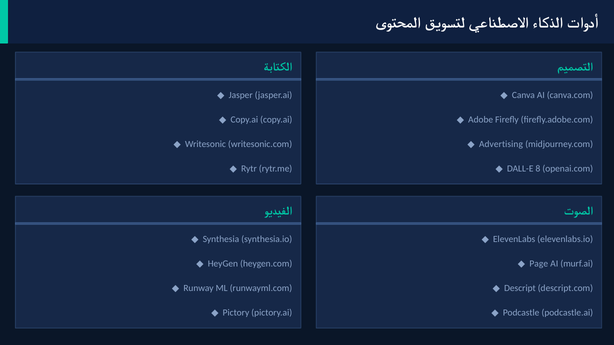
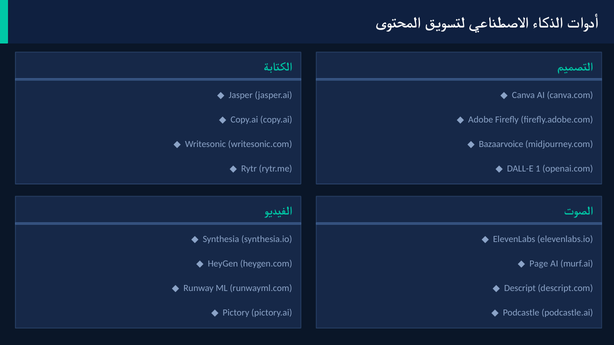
Advertising: Advertising -> Bazaarvoice
8: 8 -> 1
